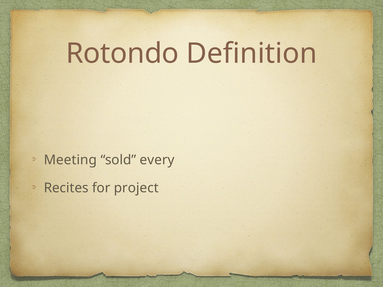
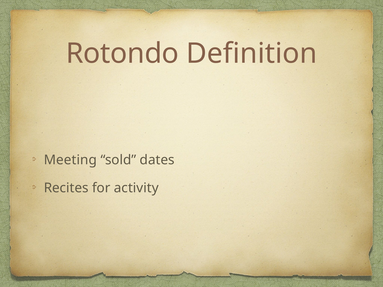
every: every -> dates
project: project -> activity
